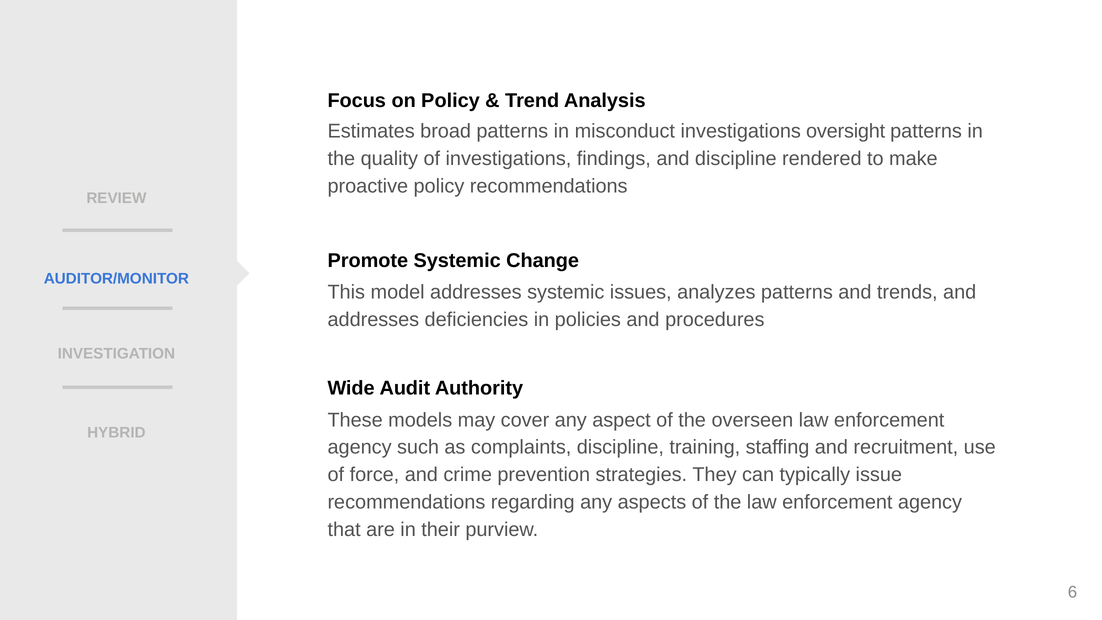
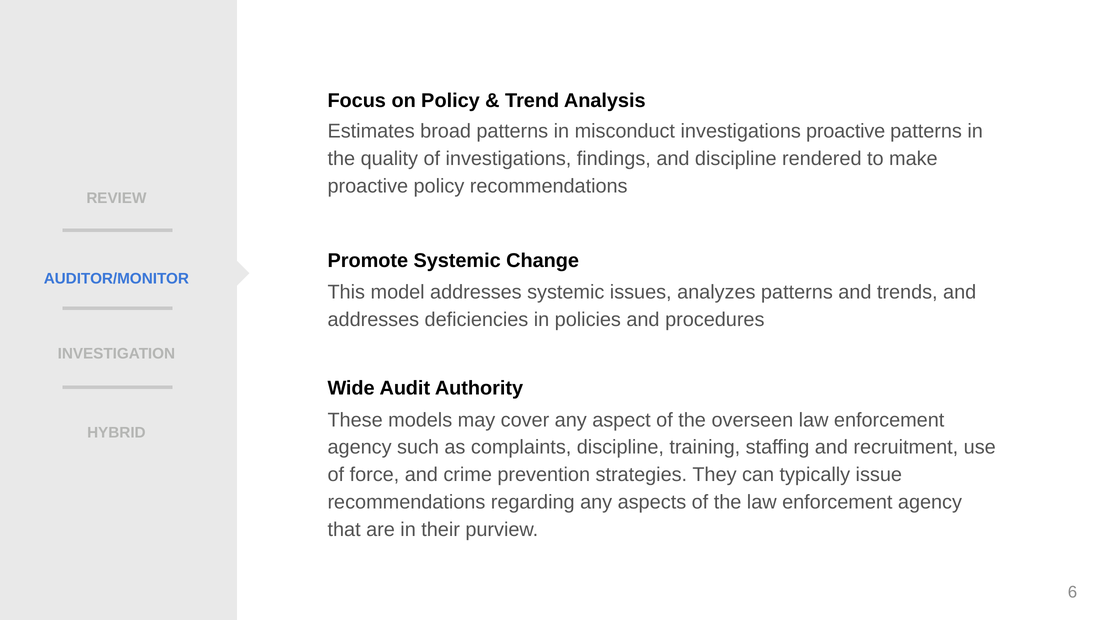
investigations oversight: oversight -> proactive
